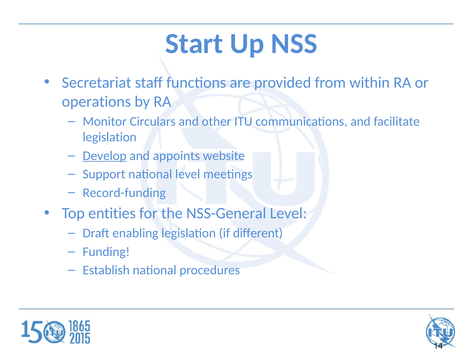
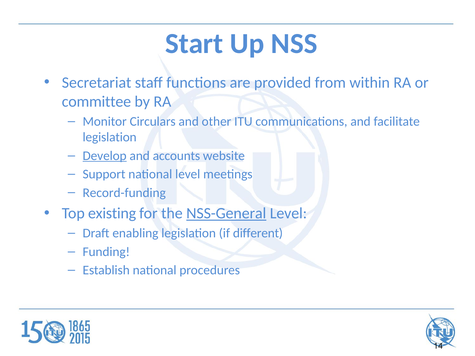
operations: operations -> committee
appoints: appoints -> accounts
entities: entities -> existing
NSS-General underline: none -> present
